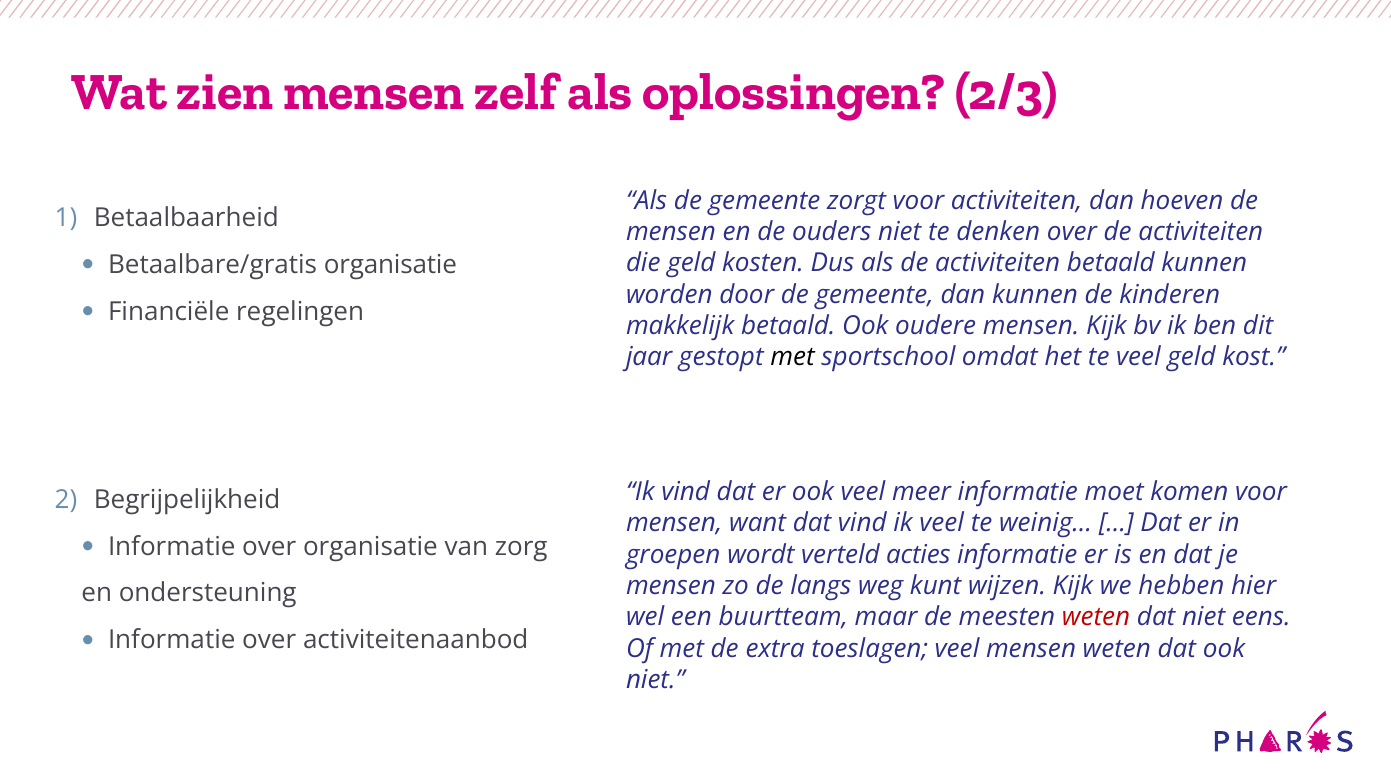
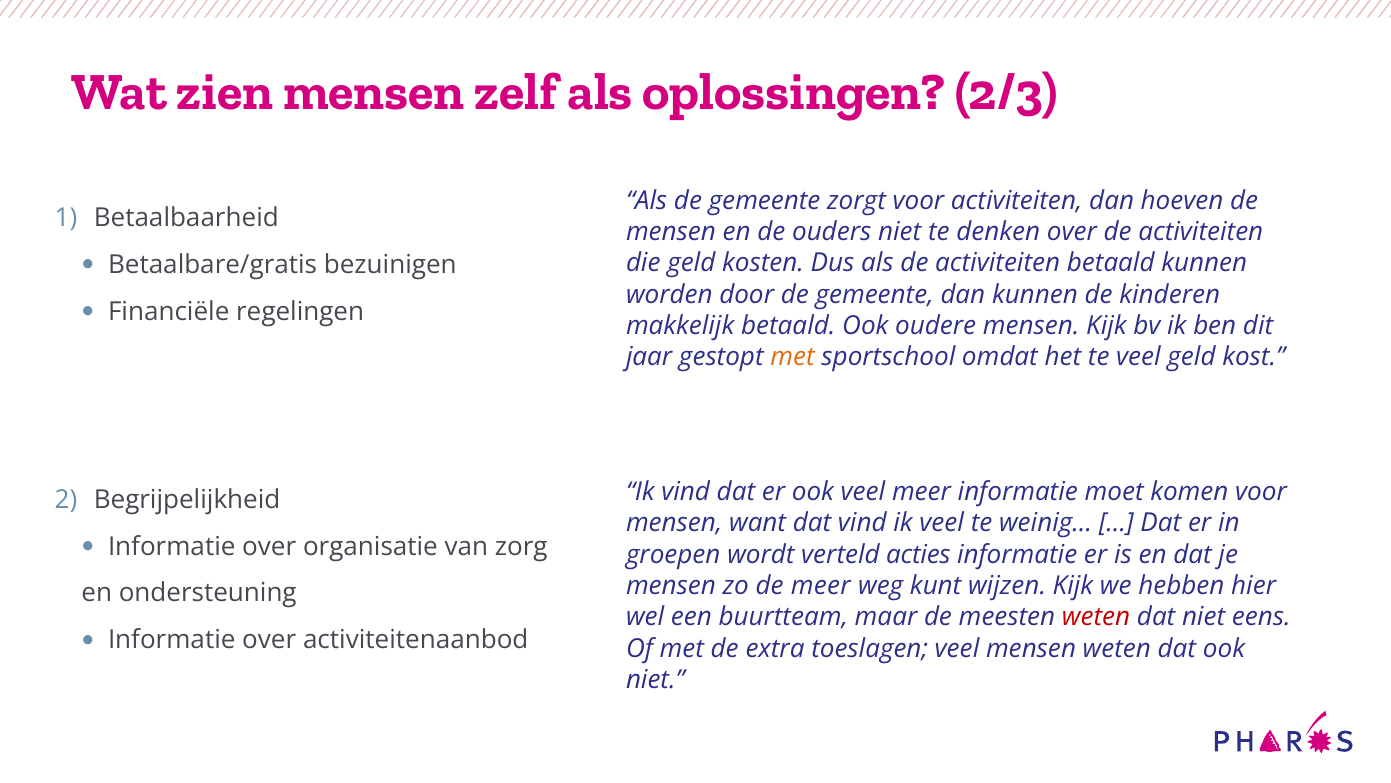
Betaalbare/gratis organisatie: organisatie -> bezuinigen
met at (793, 357) colour: black -> orange
de langs: langs -> meer
